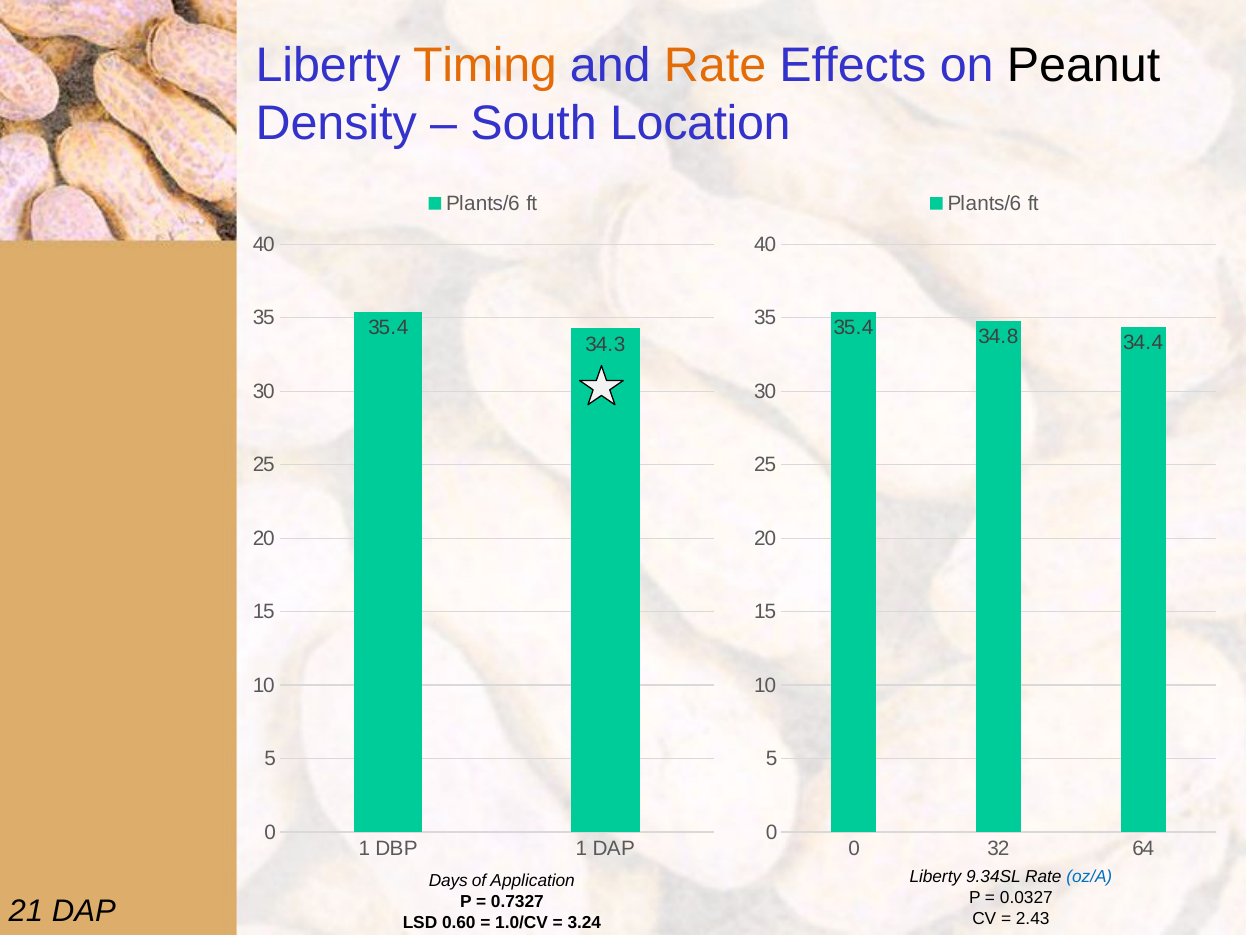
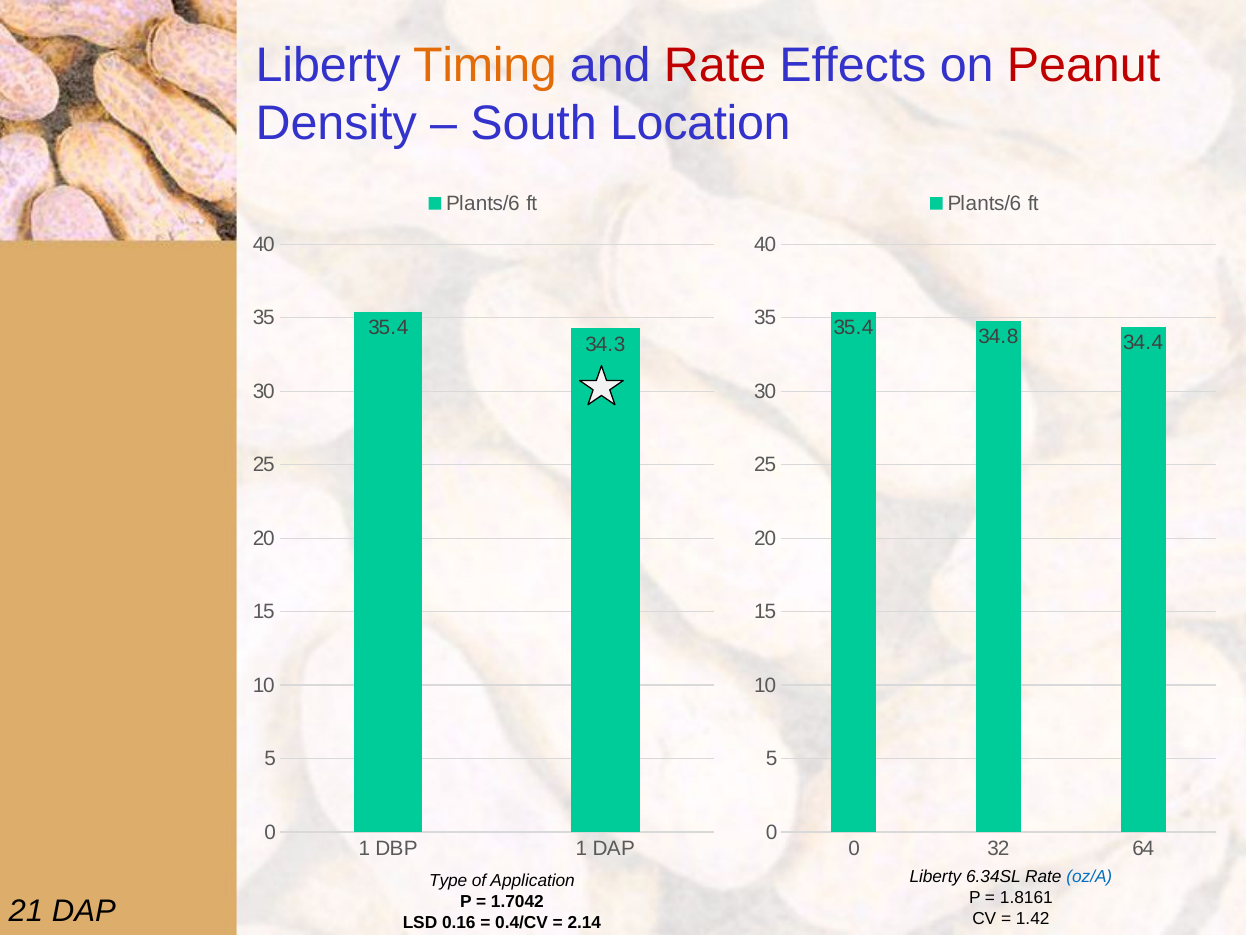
Rate at (715, 65) colour: orange -> red
Peanut colour: black -> red
9.34SL: 9.34SL -> 6.34SL
Days: Days -> Type
0.0327: 0.0327 -> 1.8161
0.7327: 0.7327 -> 1.7042
2.43: 2.43 -> 1.42
0.60: 0.60 -> 0.16
1.0/CV: 1.0/CV -> 0.4/CV
3.24: 3.24 -> 2.14
